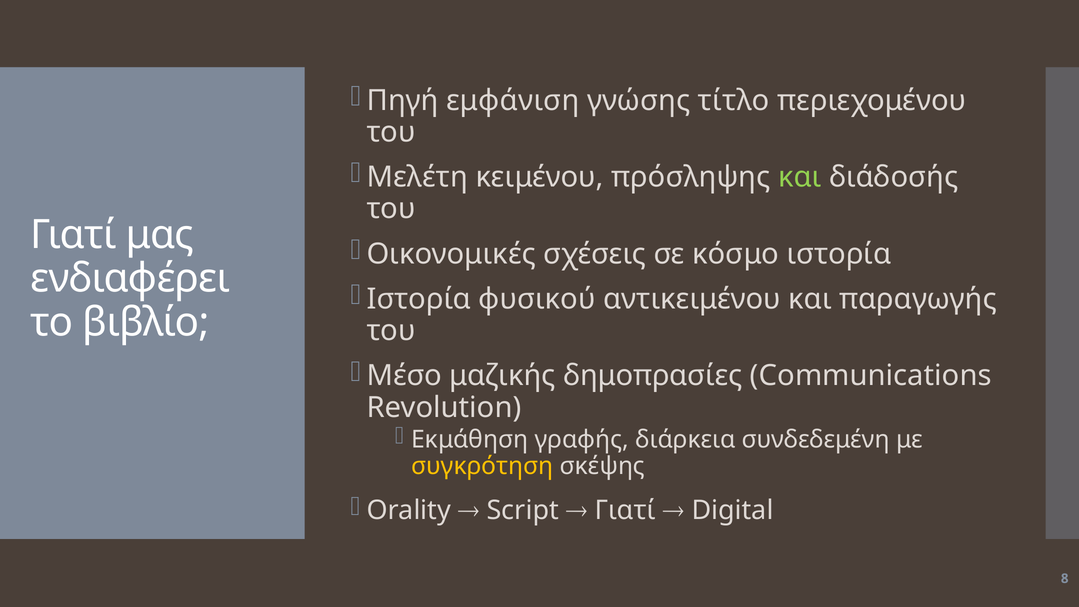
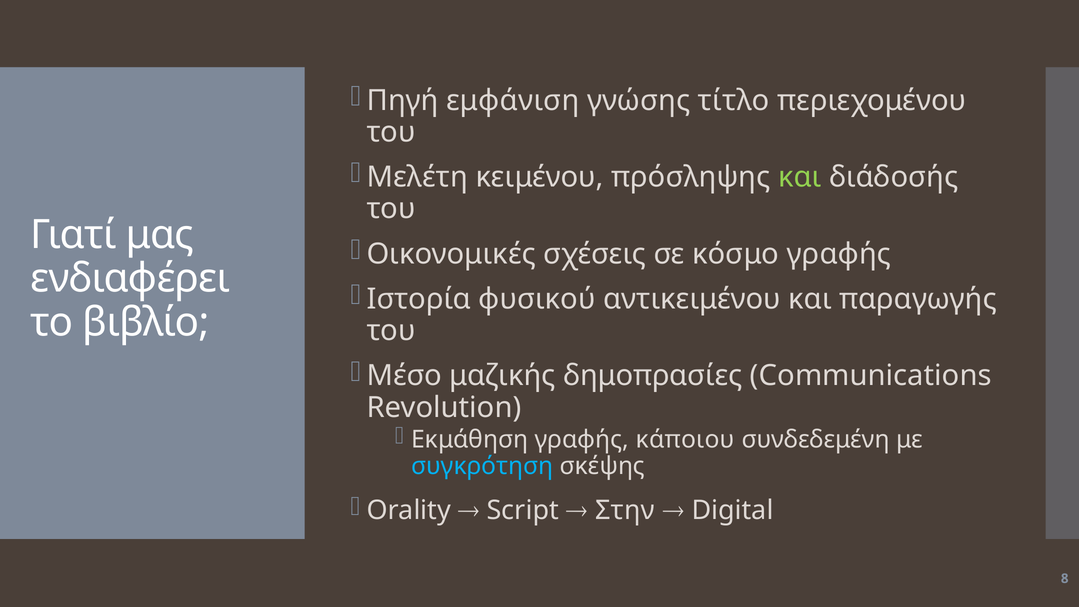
κόσμο ιστορία: ιστορία -> γραφής
διάρκεια: διάρκεια -> κάποιου
συγκρότηση colour: yellow -> light blue
Γιατί at (625, 510): Γιατί -> Στην
